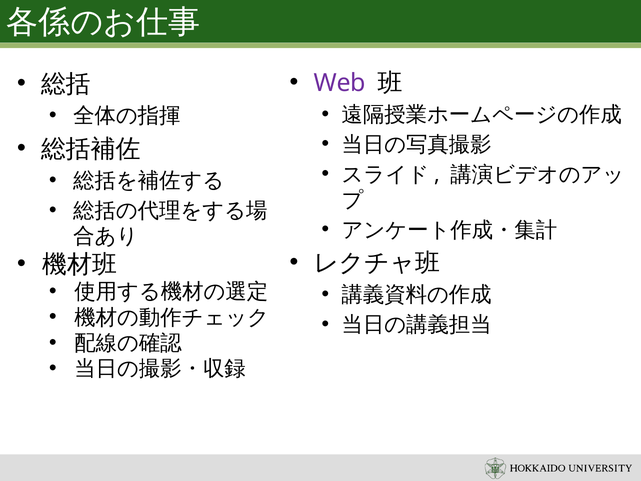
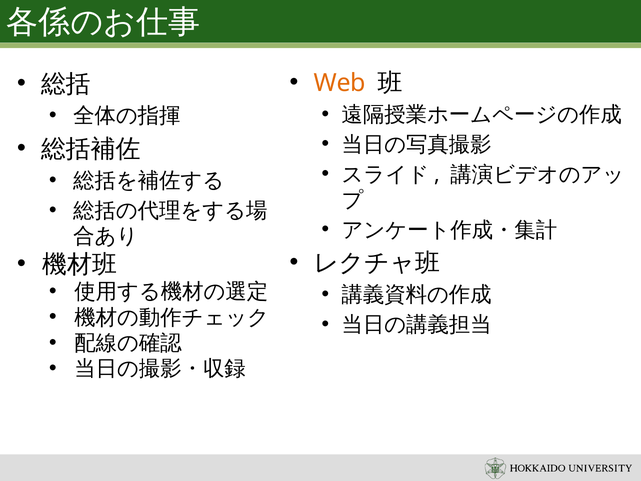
Web colour: purple -> orange
